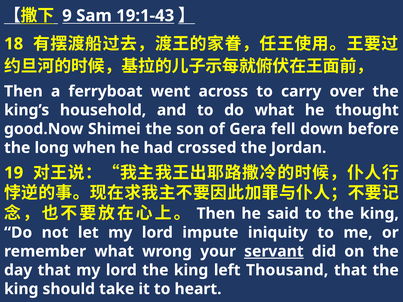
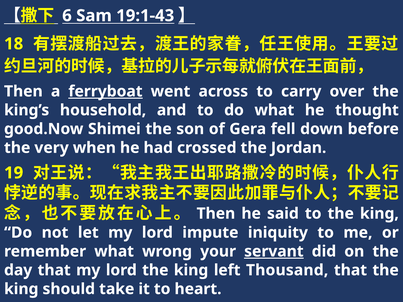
9: 9 -> 6
ferryboat underline: none -> present
long: long -> very
